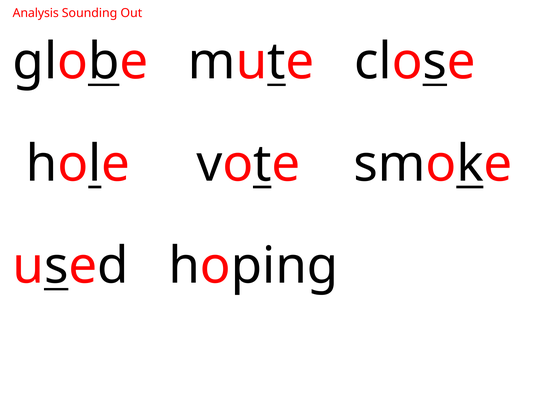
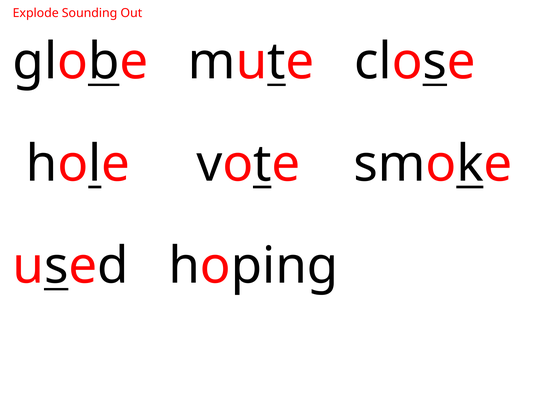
Analysis: Analysis -> Explode
